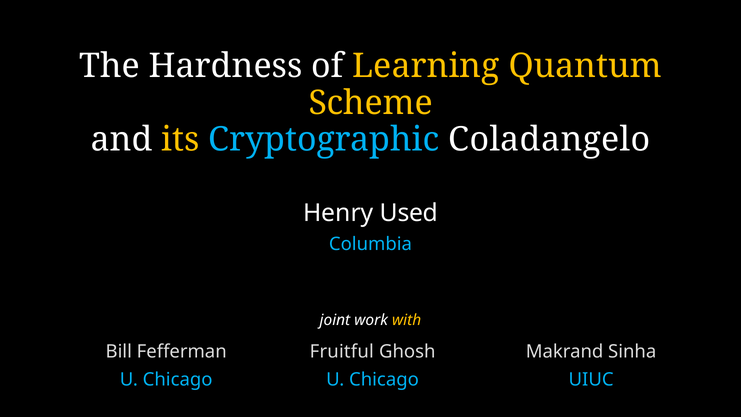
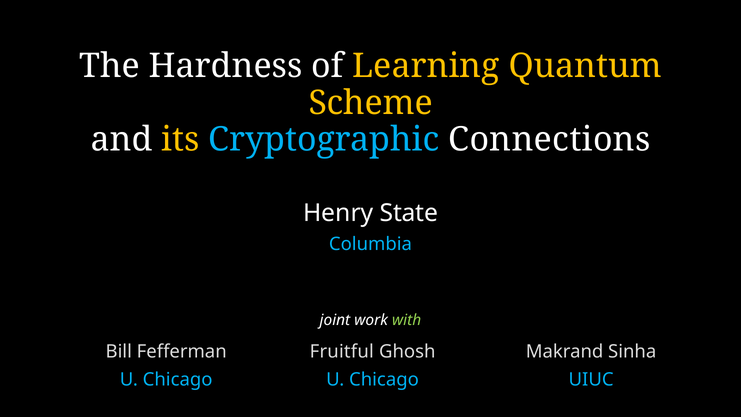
Coladangelo: Coladangelo -> Connections
Used: Used -> State
with colour: yellow -> light green
